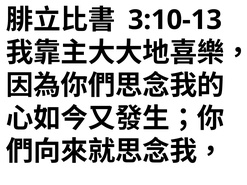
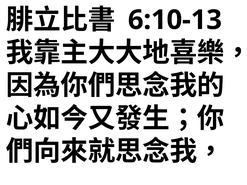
3:10-13: 3:10-13 -> 6:10-13
